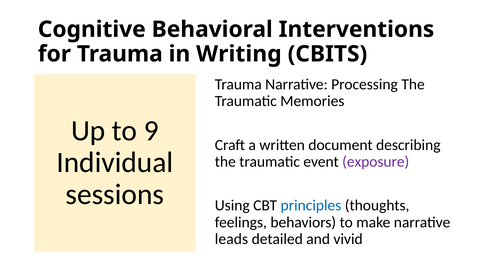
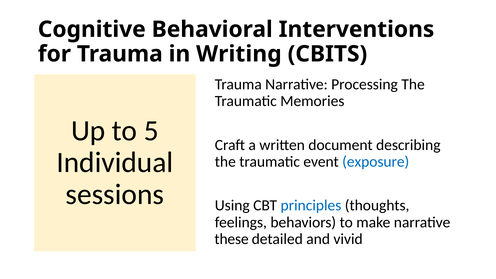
9: 9 -> 5
exposure colour: purple -> blue
leads: leads -> these
